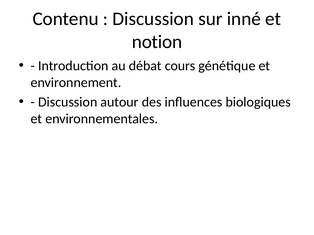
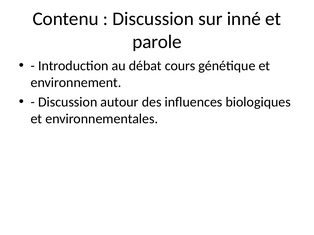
notion: notion -> parole
